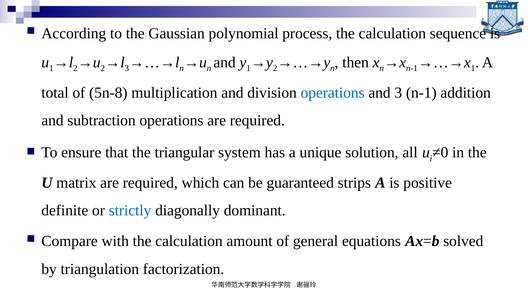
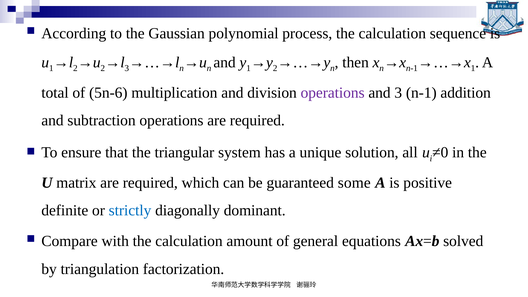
5n-8: 5n-8 -> 5n-6
operations at (333, 93) colour: blue -> purple
strips: strips -> some
